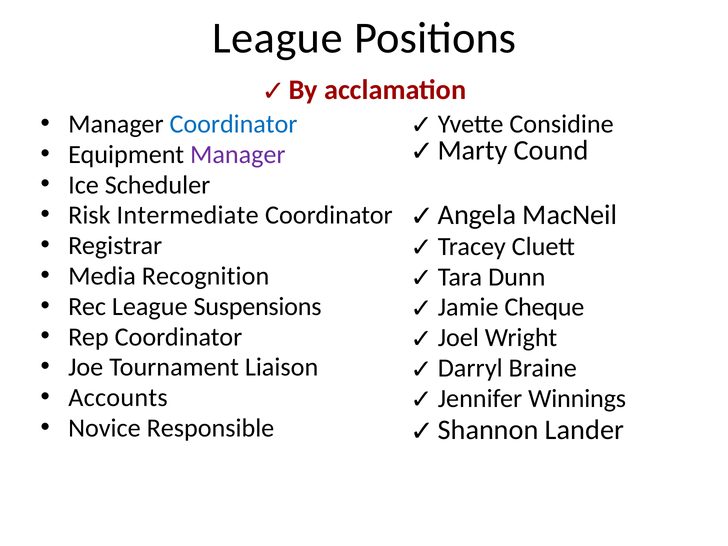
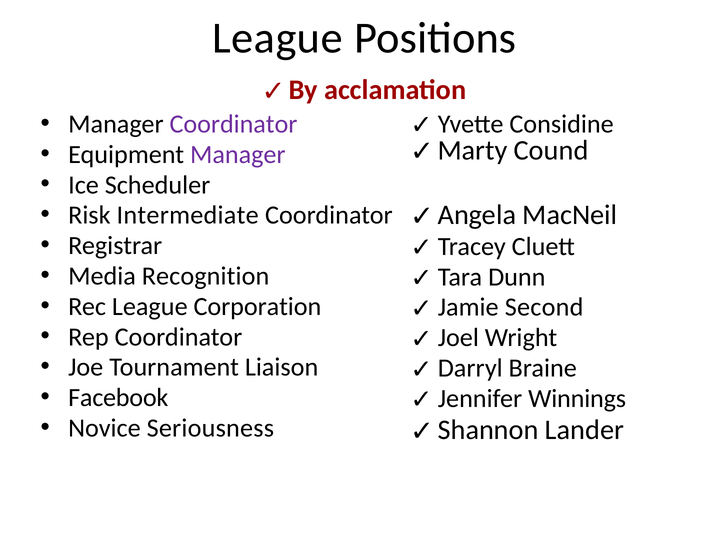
Coordinator at (233, 124) colour: blue -> purple
Suspensions: Suspensions -> Corporation
Cheque: Cheque -> Second
Accounts: Accounts -> Facebook
Responsible: Responsible -> Seriousness
